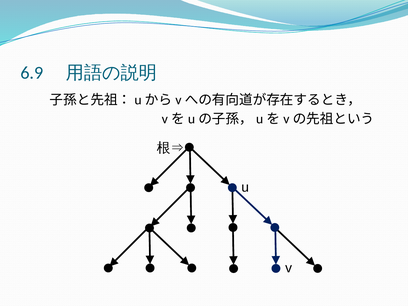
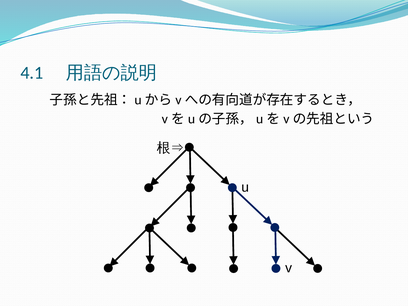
6.9: 6.9 -> 4.1
